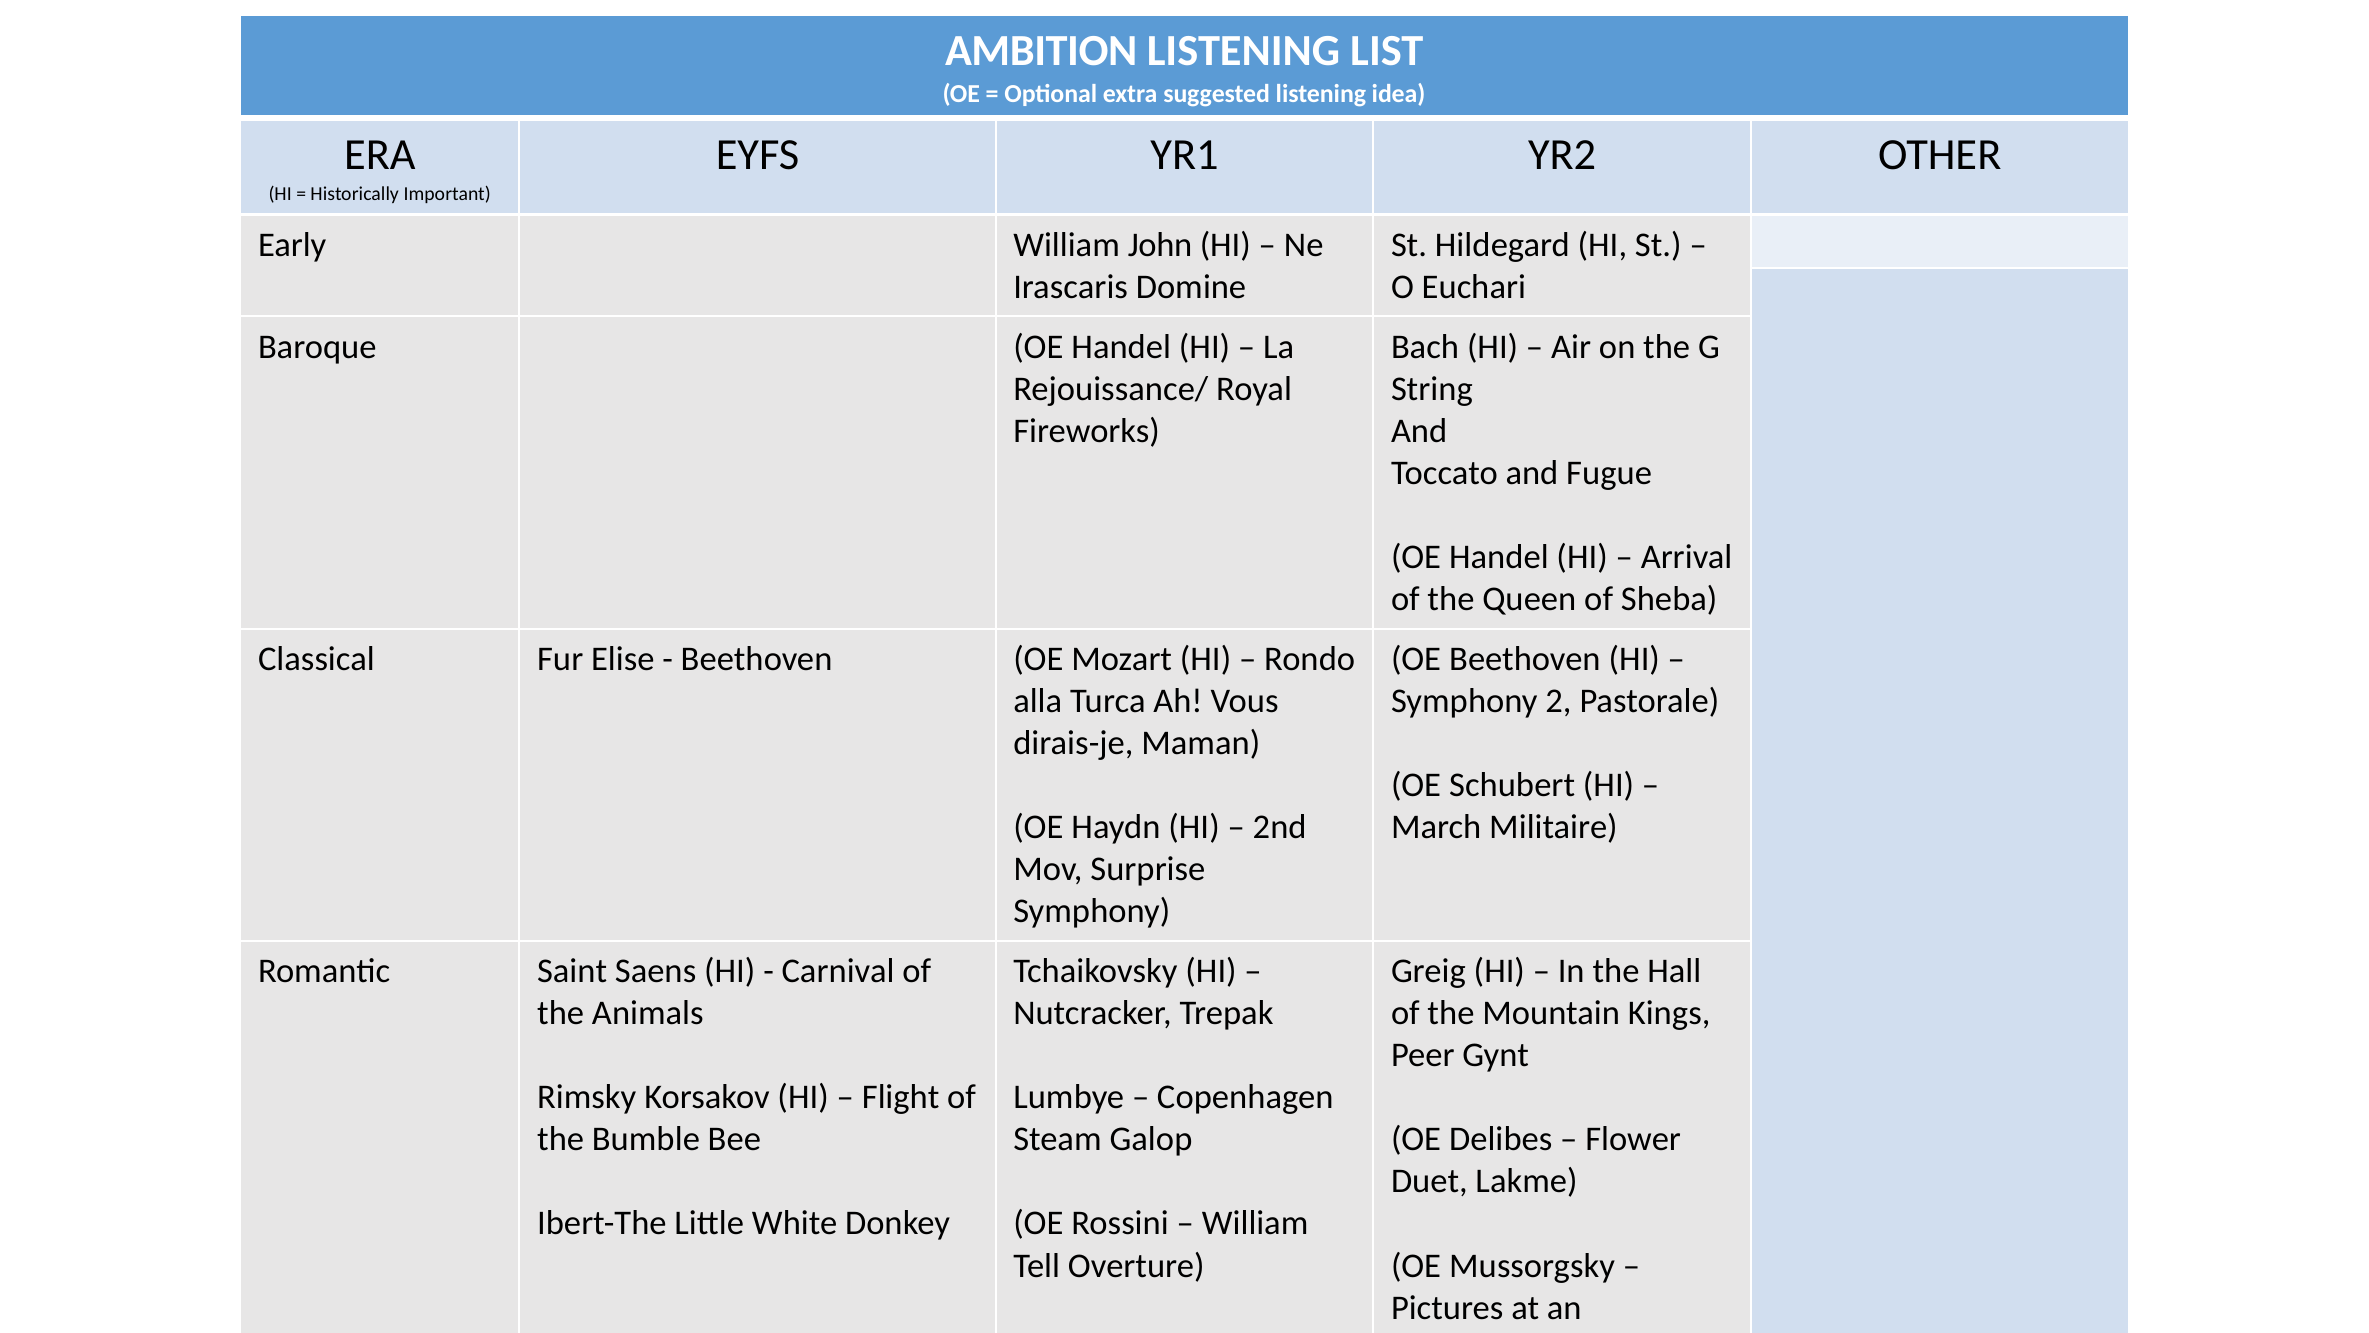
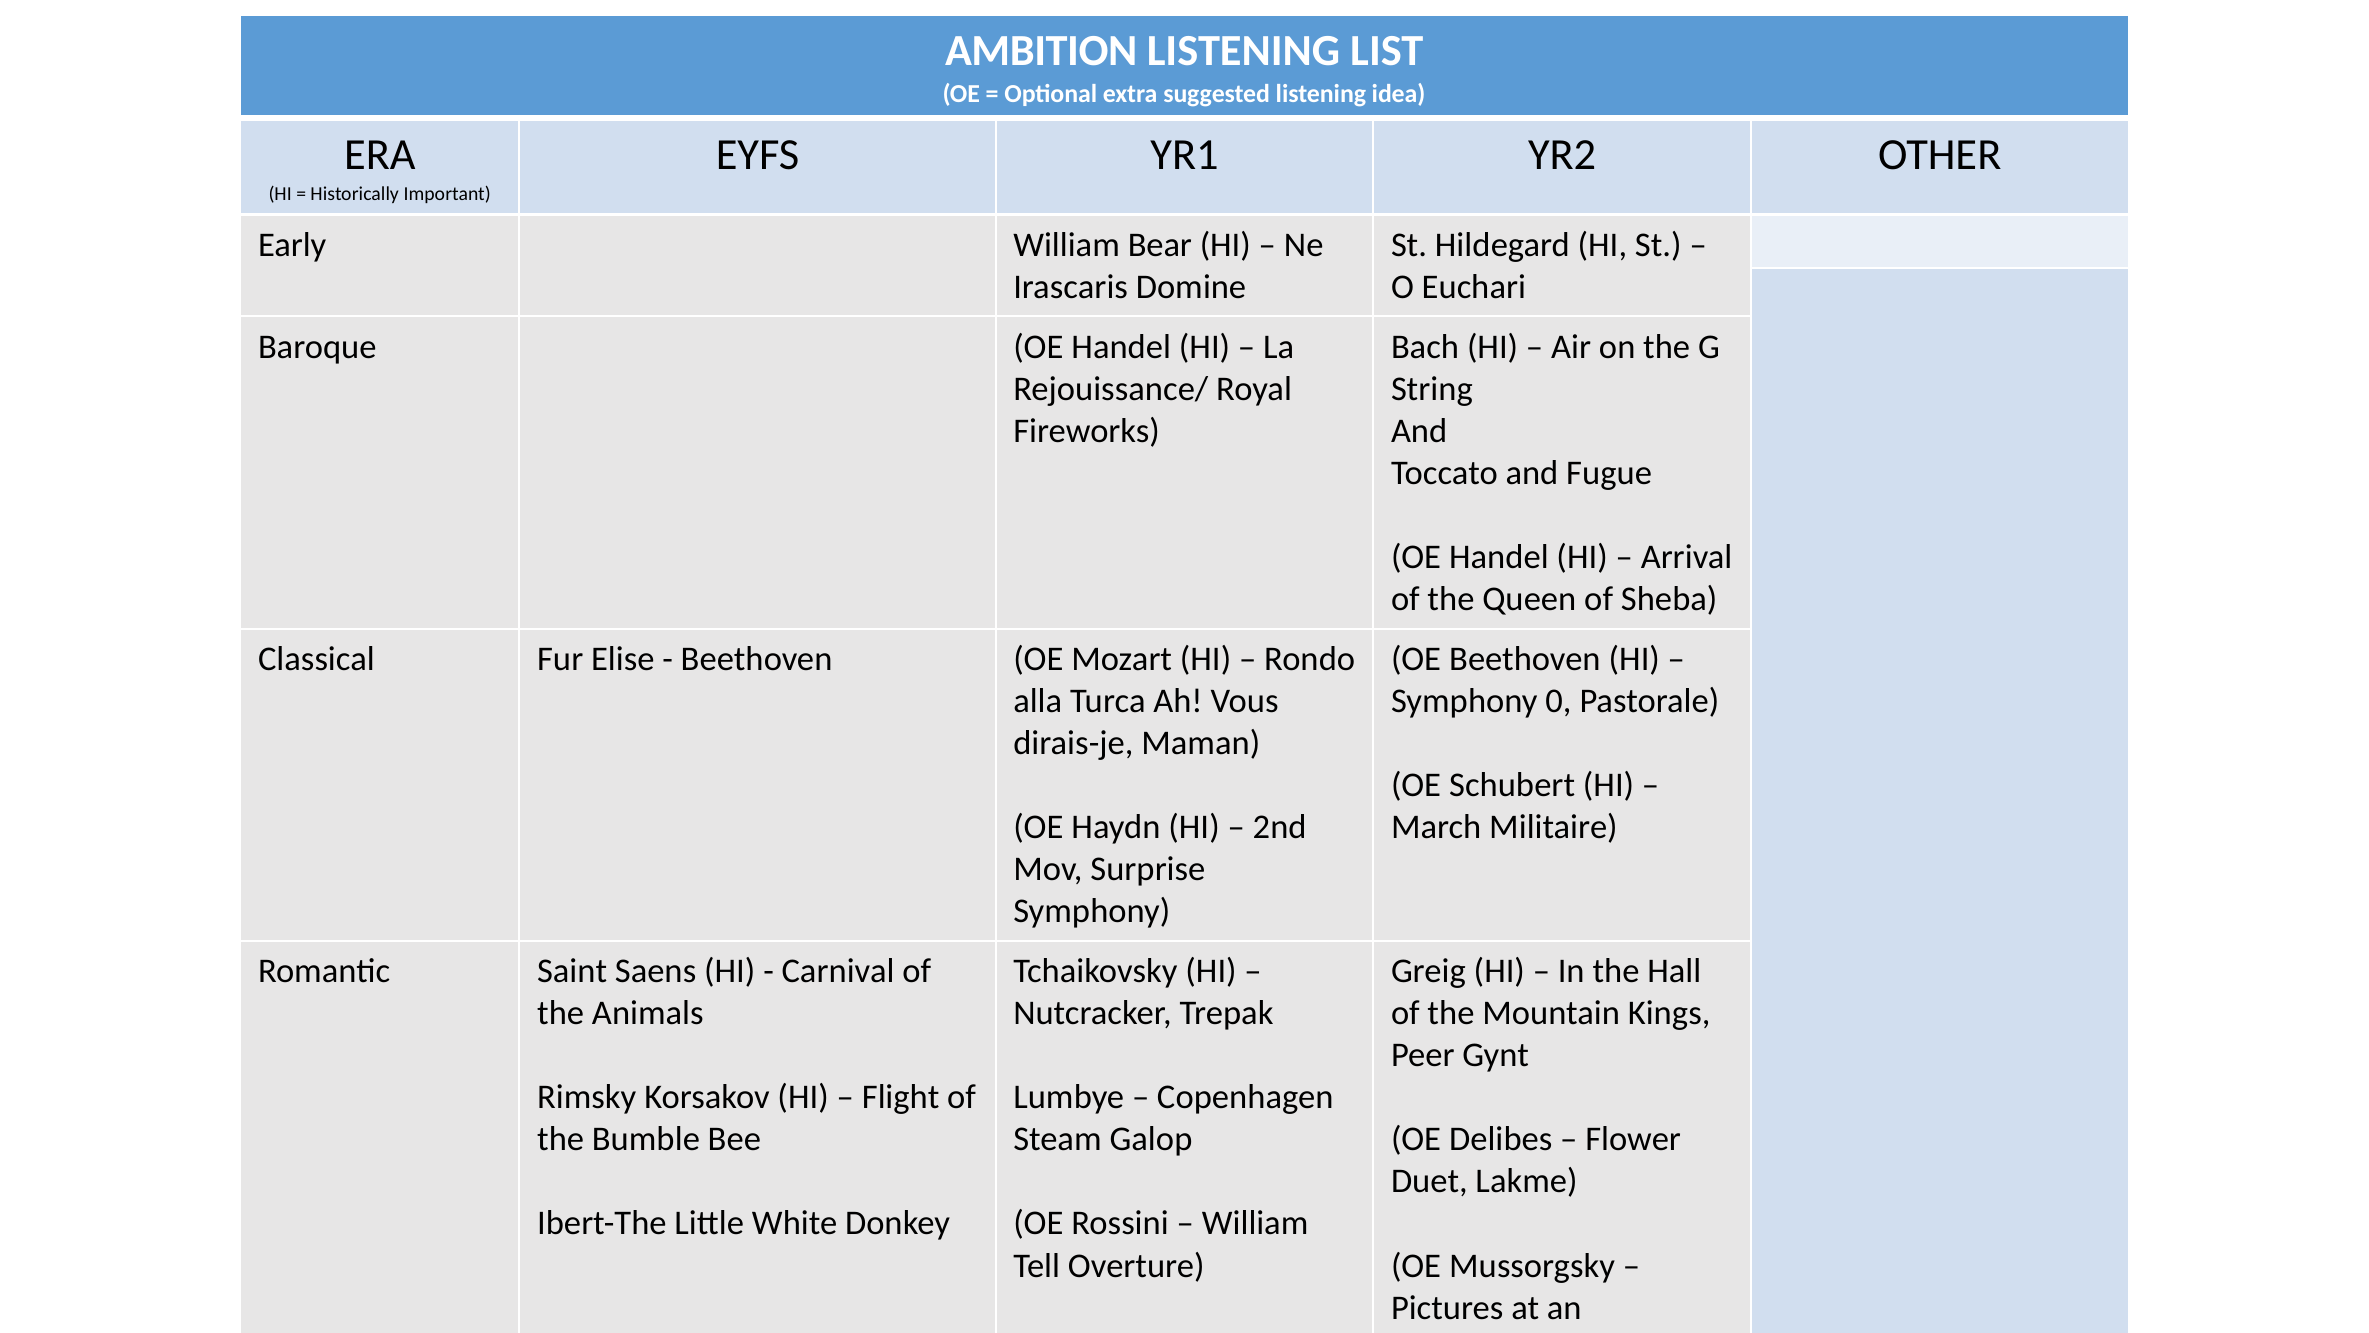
John: John -> Bear
2: 2 -> 0
